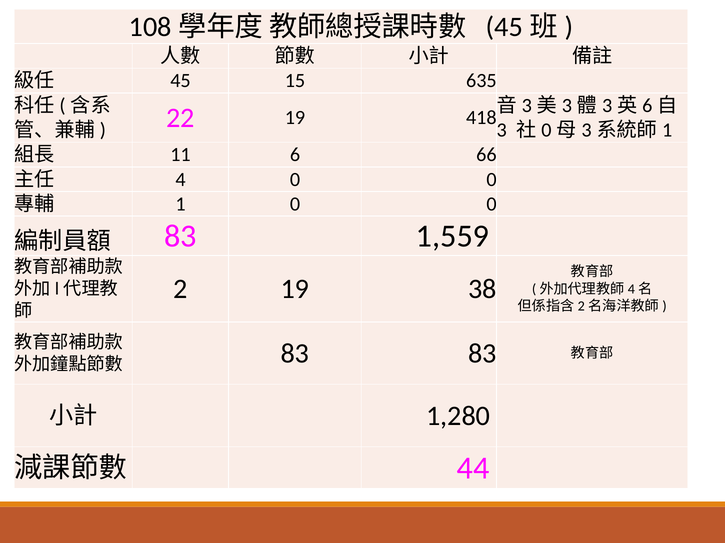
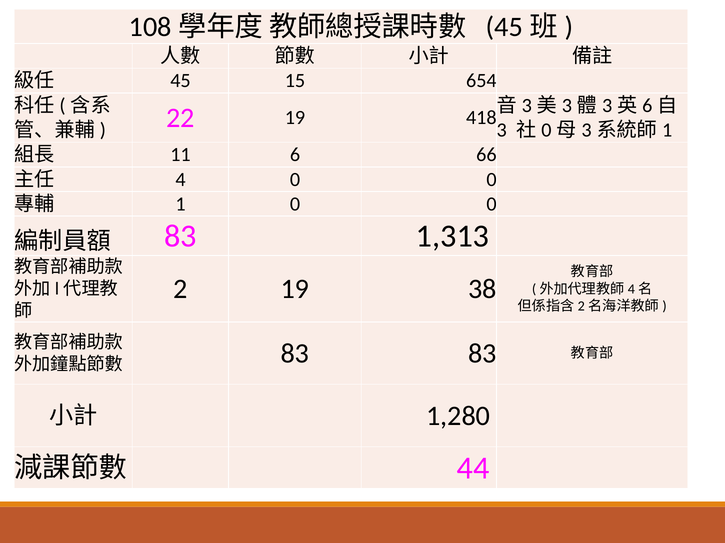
635: 635 -> 654
1,559: 1,559 -> 1,313
